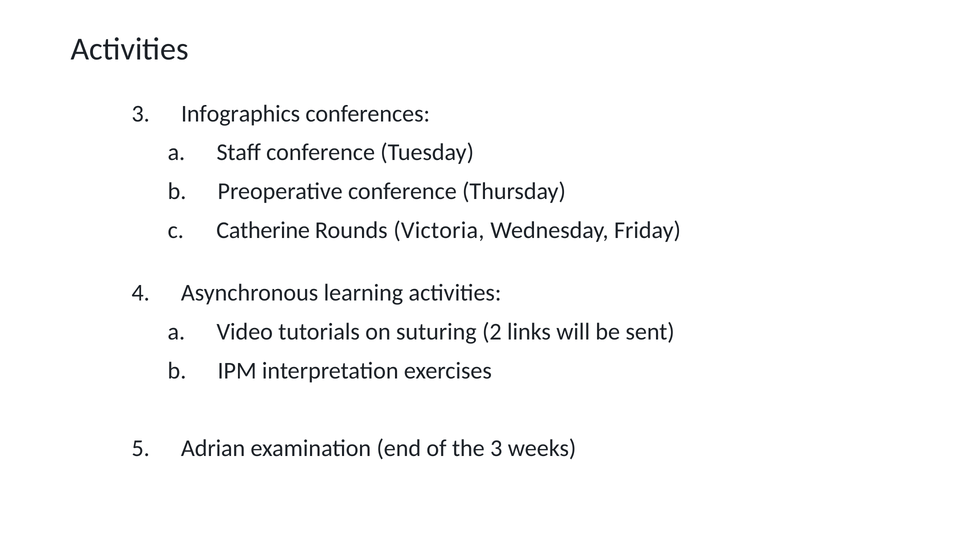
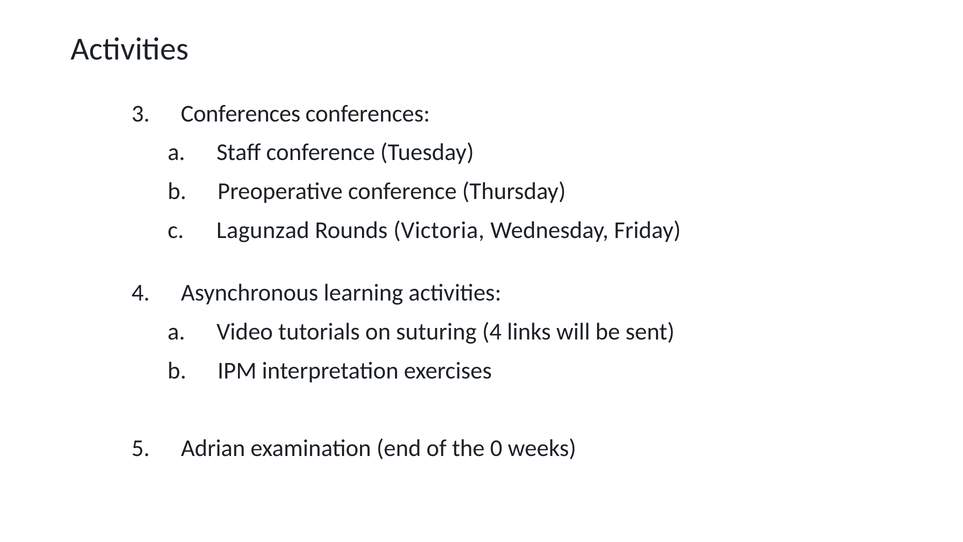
3 Infographics: Infographics -> Conferences
Catherine: Catherine -> Lagunzad
suturing 2: 2 -> 4
the 3: 3 -> 0
